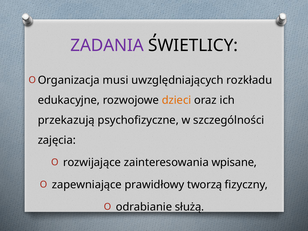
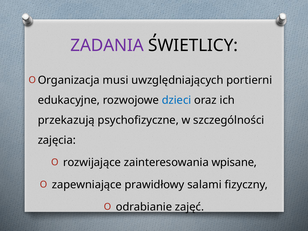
rozkładu: rozkładu -> portierni
dzieci colour: orange -> blue
tworzą: tworzą -> salami
służą: służą -> zajęć
